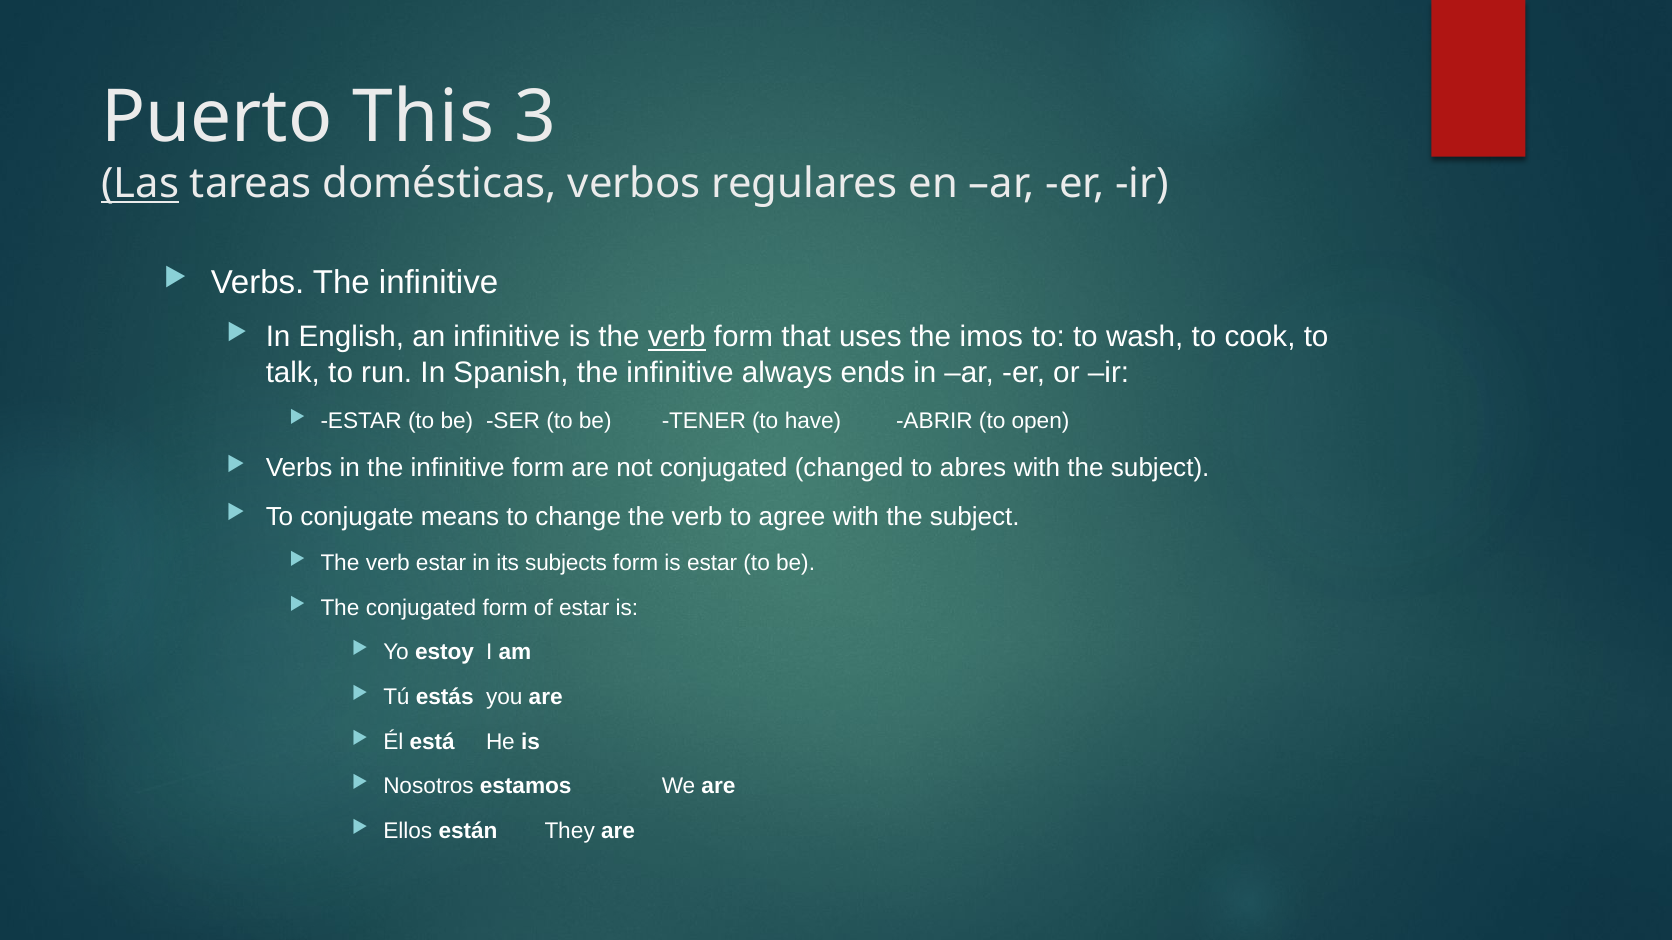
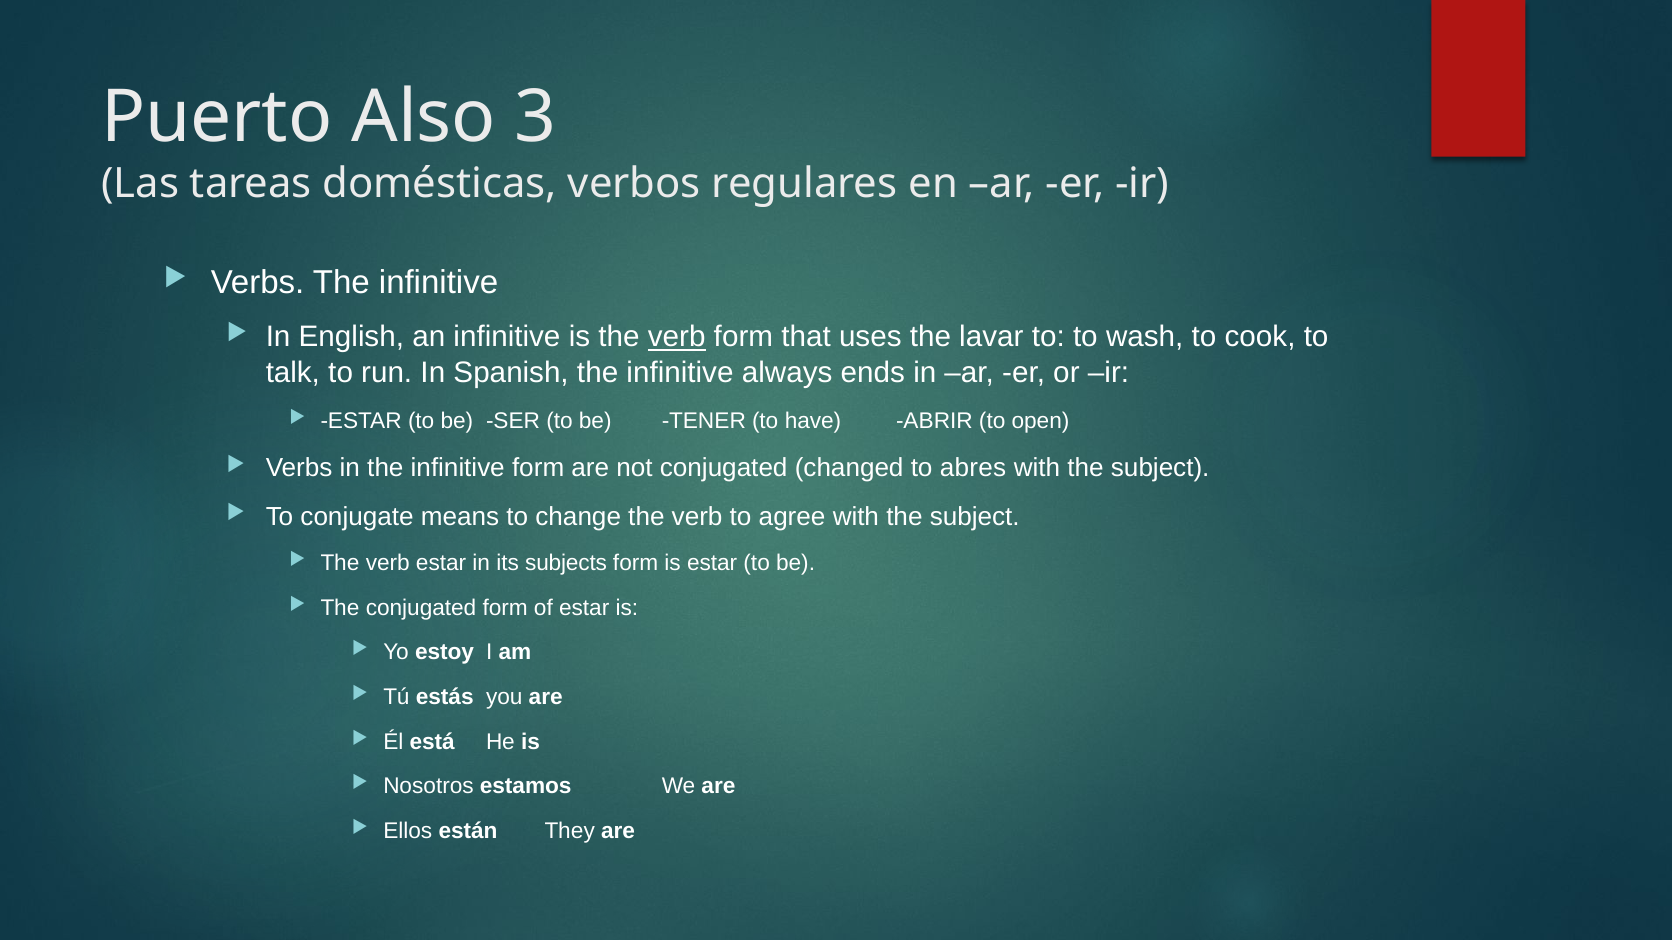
This: This -> Also
Las underline: present -> none
imos: imos -> lavar
